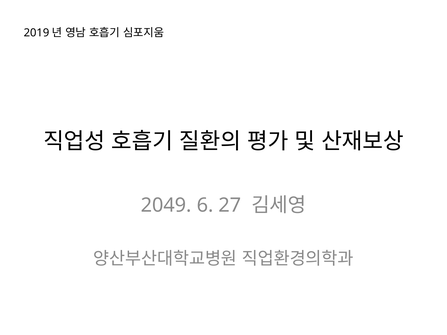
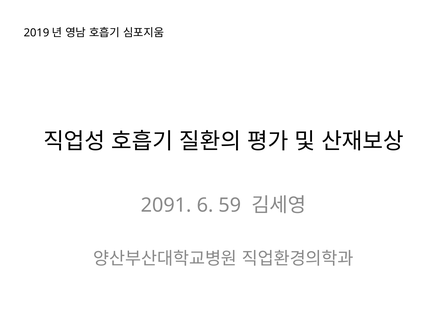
2049: 2049 -> 2091
27: 27 -> 59
